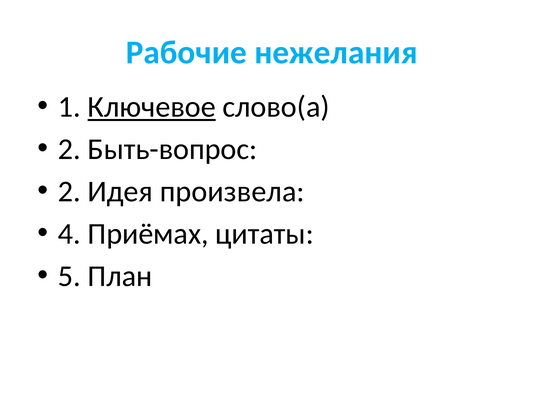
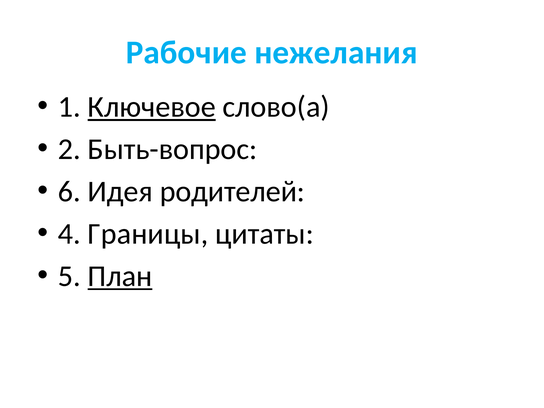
2 at (69, 192): 2 -> 6
произвела: произвела -> родителей
Приёмах: Приёмах -> Границы
План underline: none -> present
